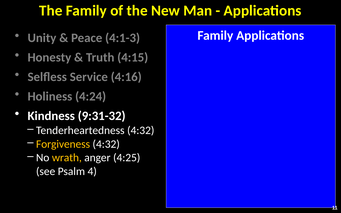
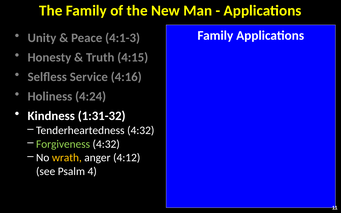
9:31-32: 9:31-32 -> 1:31-32
Forgiveness colour: yellow -> light green
4:25: 4:25 -> 4:12
